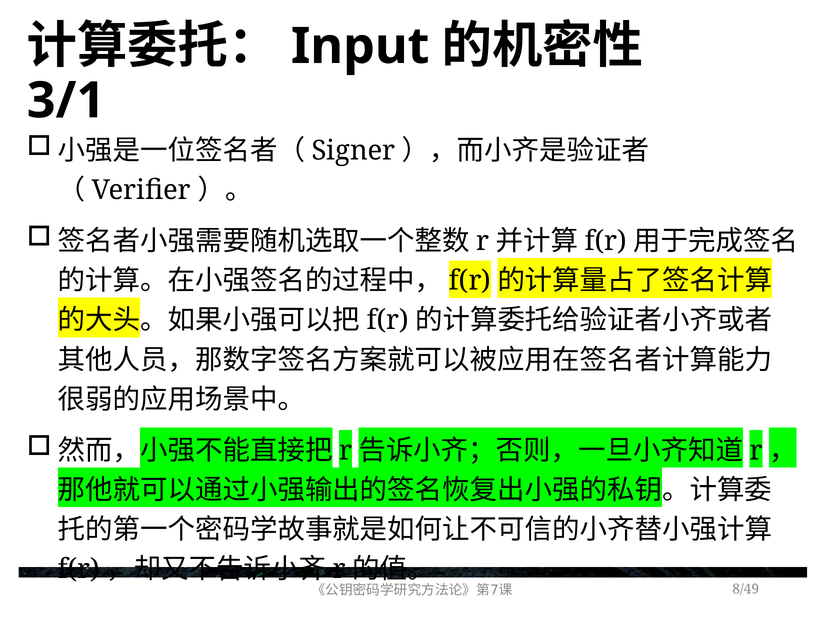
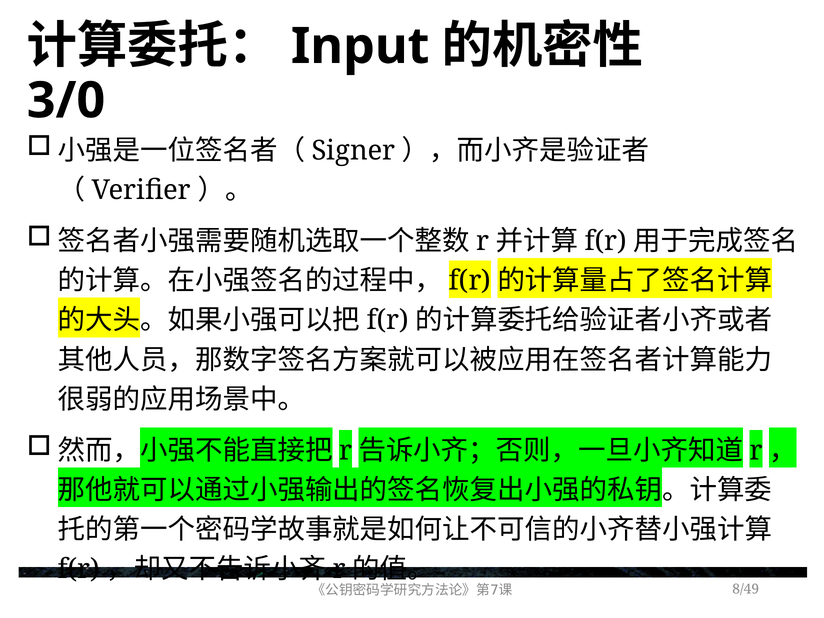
3/1: 3/1 -> 3/0
